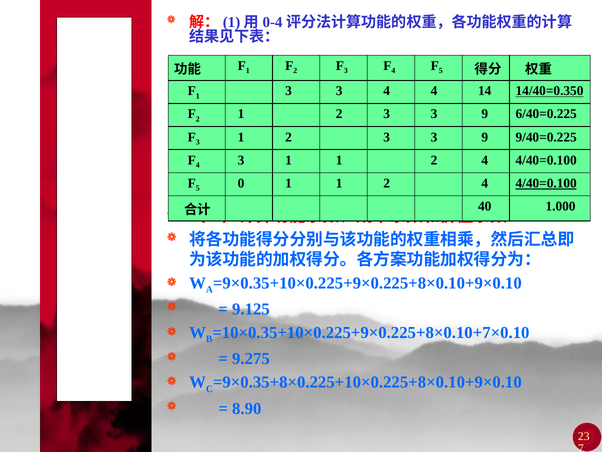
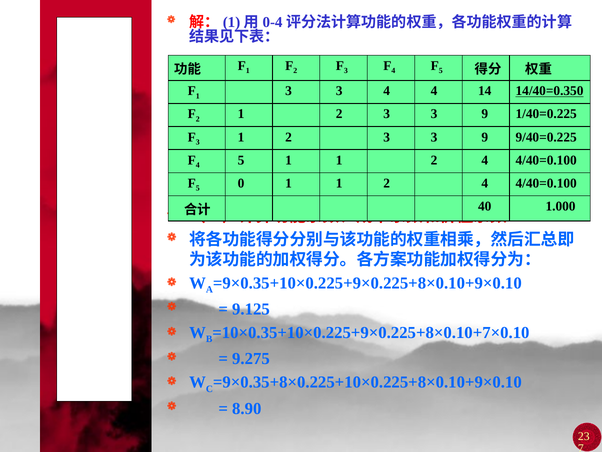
6/40=0.225: 6/40=0.225 -> 1/40=0.225
4 3: 3 -> 5
4/40=0.100 at (546, 183) underline: present -> none
